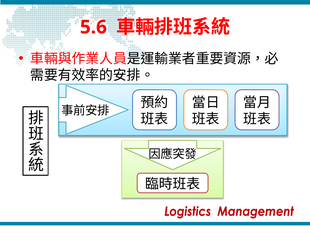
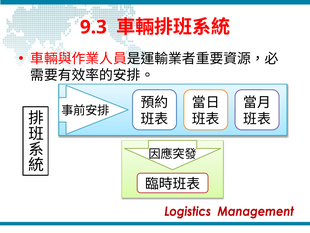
5.6: 5.6 -> 9.3
